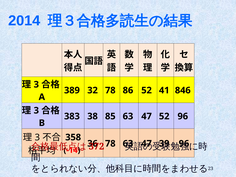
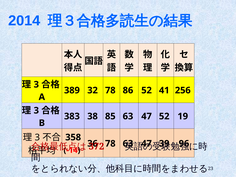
846: 846 -> 256
52 96: 96 -> 19
